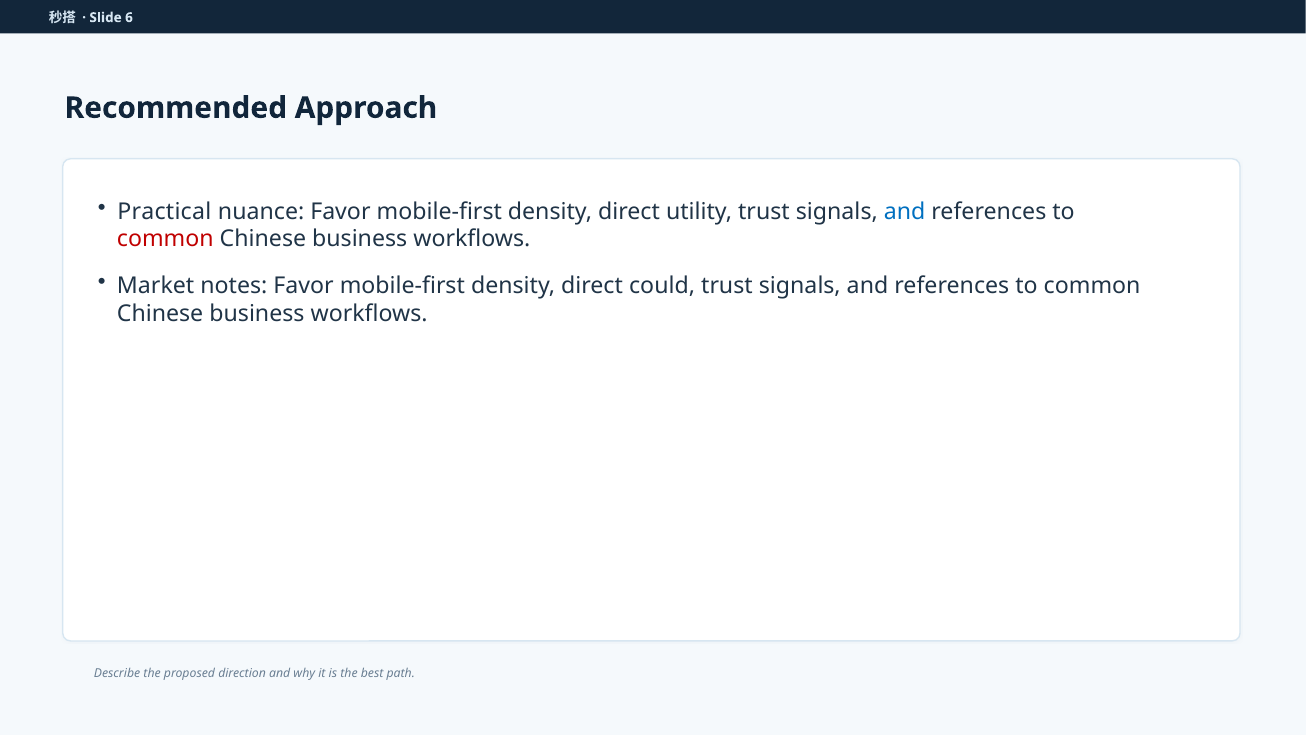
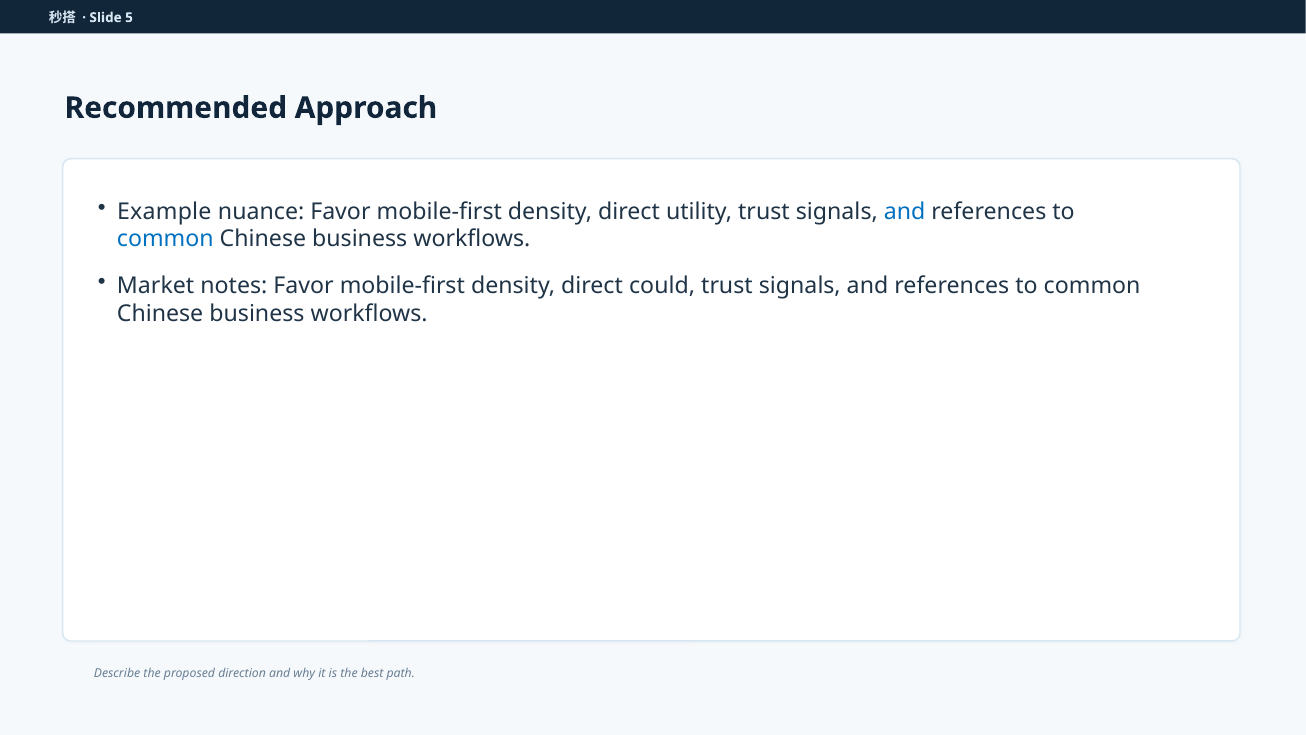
6: 6 -> 5
Practical: Practical -> Example
common at (165, 239) colour: red -> blue
